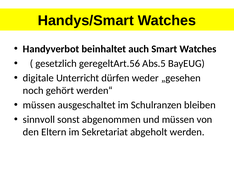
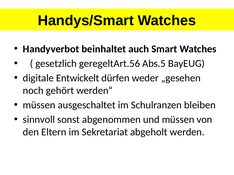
Unterricht: Unterricht -> Entwickelt
